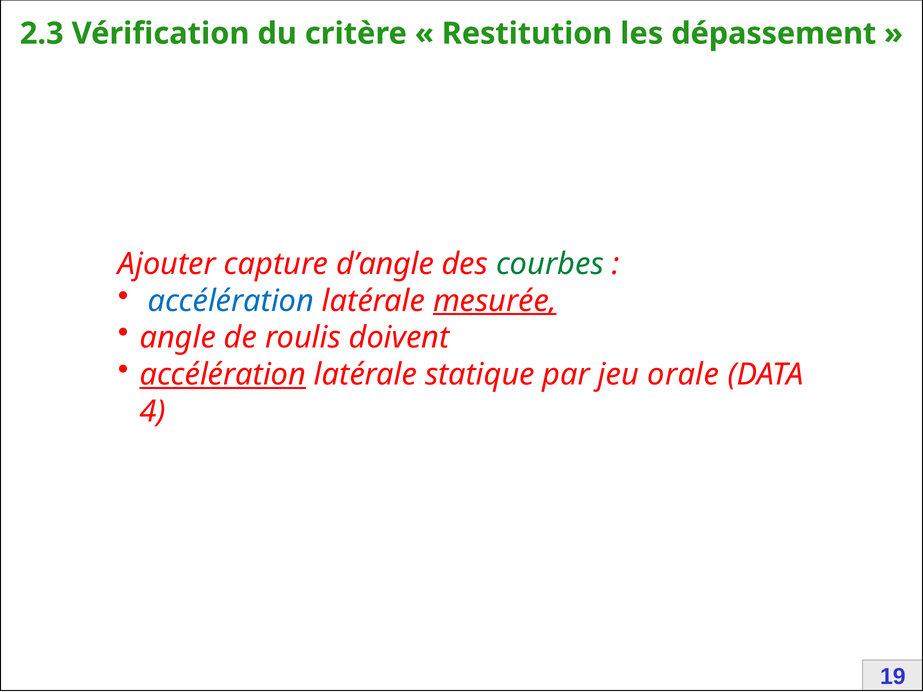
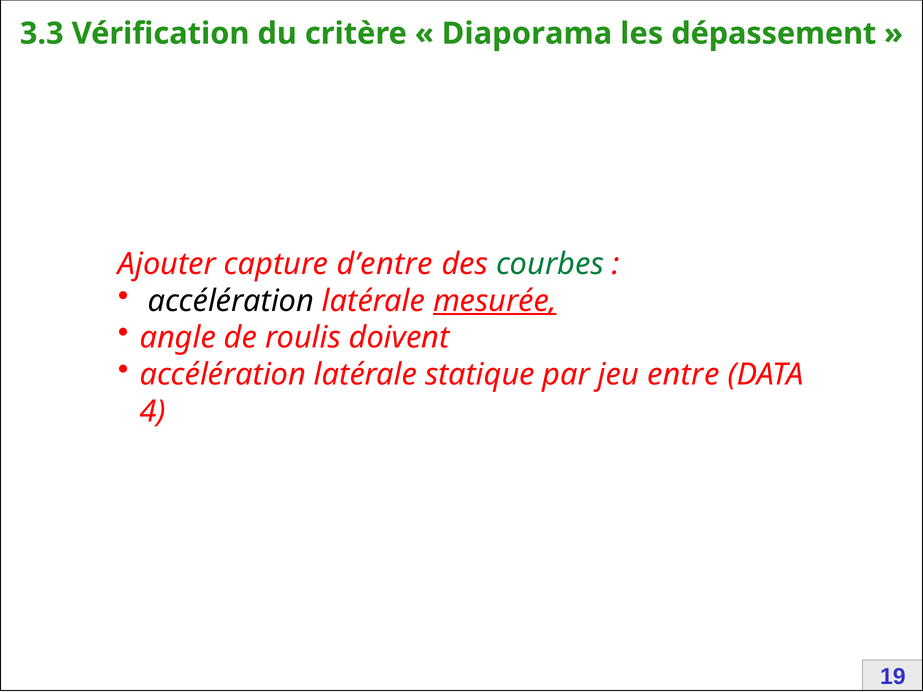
2.3: 2.3 -> 3.3
Restitution: Restitution -> Diaporama
d’angle: d’angle -> d’entre
accélération at (231, 301) colour: blue -> black
accélération at (223, 375) underline: present -> none
orale: orale -> entre
